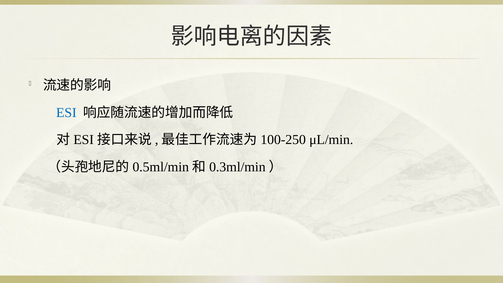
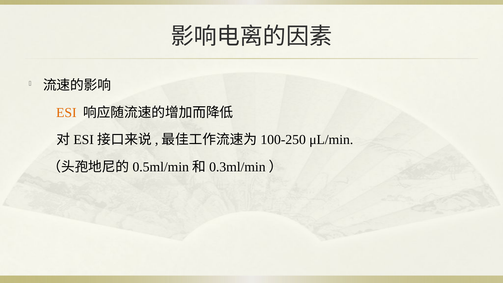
ESI colour: blue -> orange
